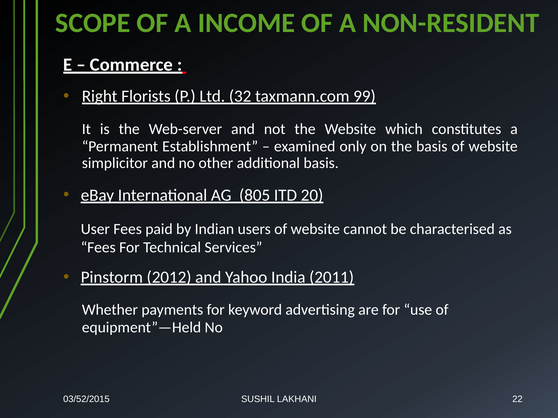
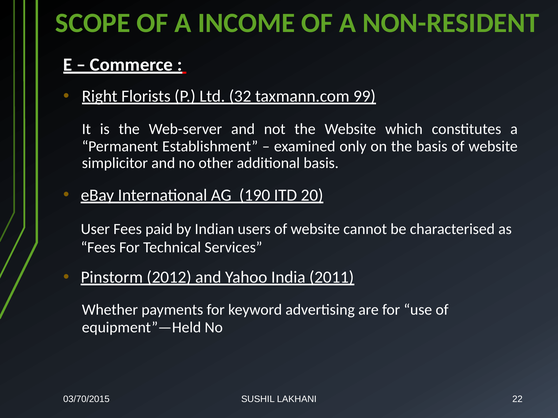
805: 805 -> 190
03/52/2015: 03/52/2015 -> 03/70/2015
